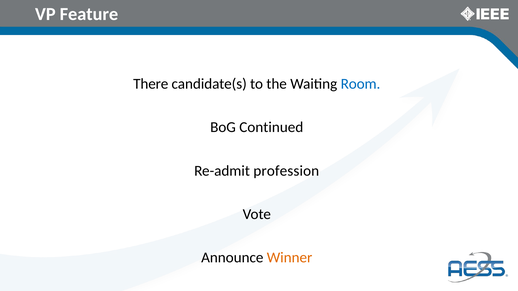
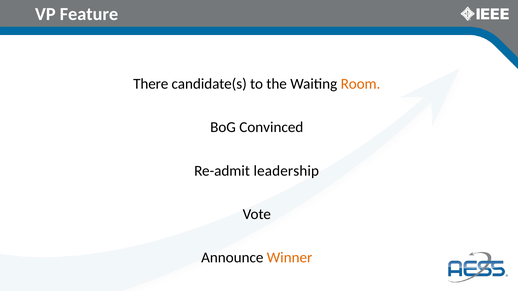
Room colour: blue -> orange
Continued: Continued -> Convinced
profession: profession -> leadership
